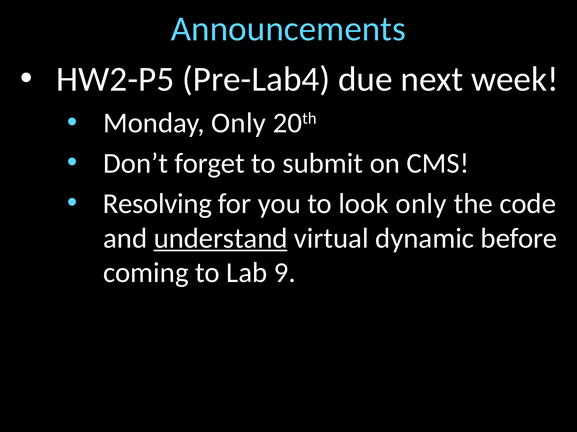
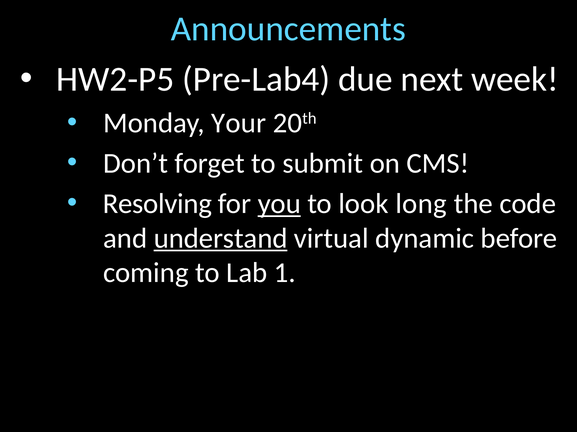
Monday Only: Only -> Your
you underline: none -> present
look only: only -> long
9: 9 -> 1
